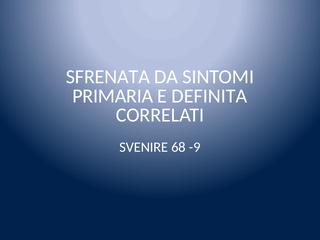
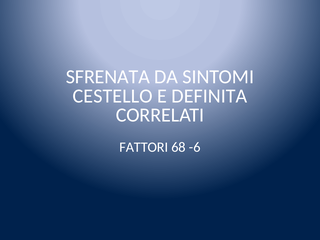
PRIMARIA: PRIMARIA -> CESTELLO
SVENIRE: SVENIRE -> FATTORI
-9: -9 -> -6
